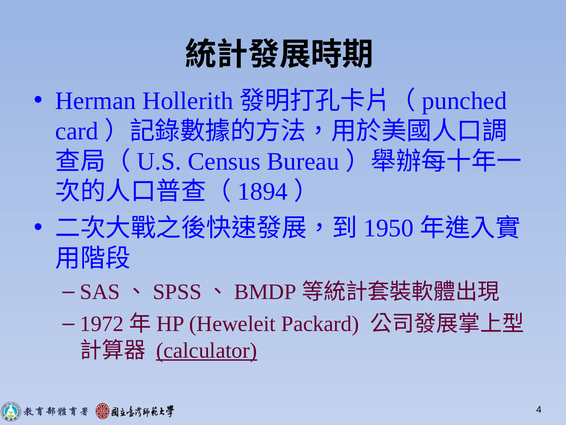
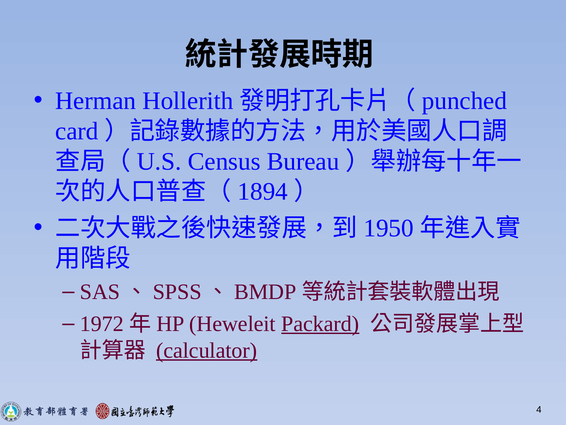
Packard underline: none -> present
